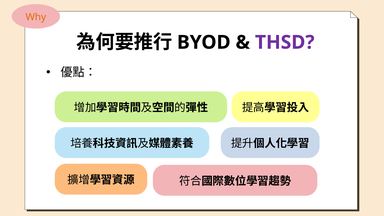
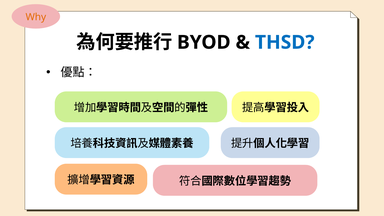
THSD colour: purple -> blue
